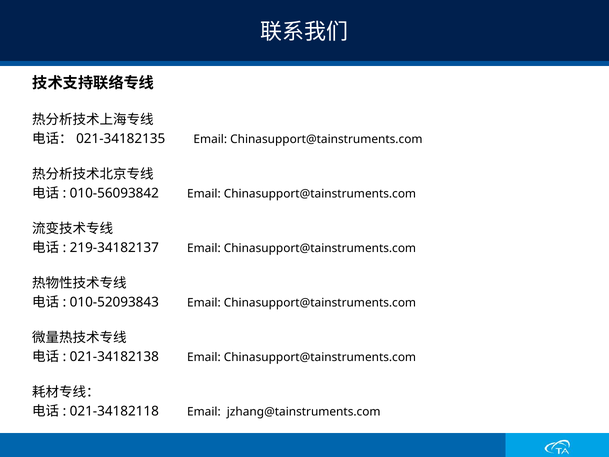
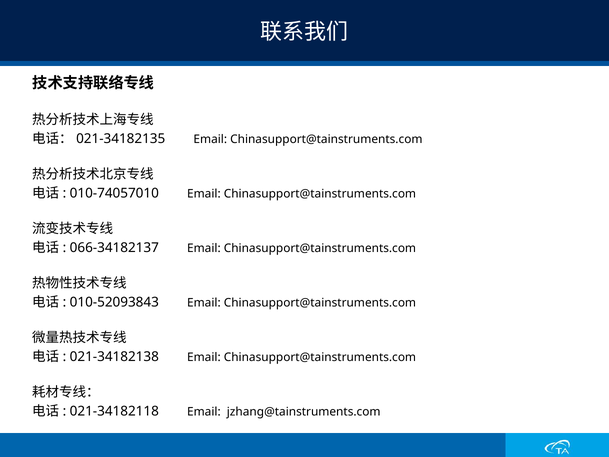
010-56093842: 010-56093842 -> 010-74057010
219-34182137: 219-34182137 -> 066-34182137
